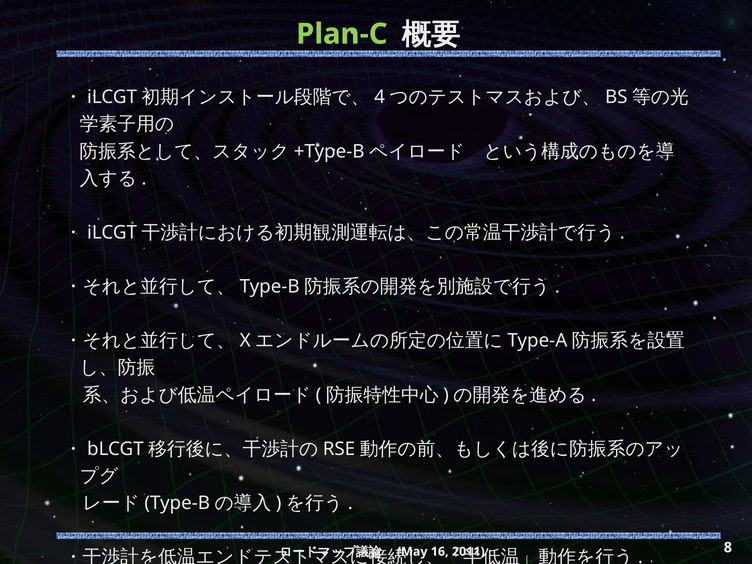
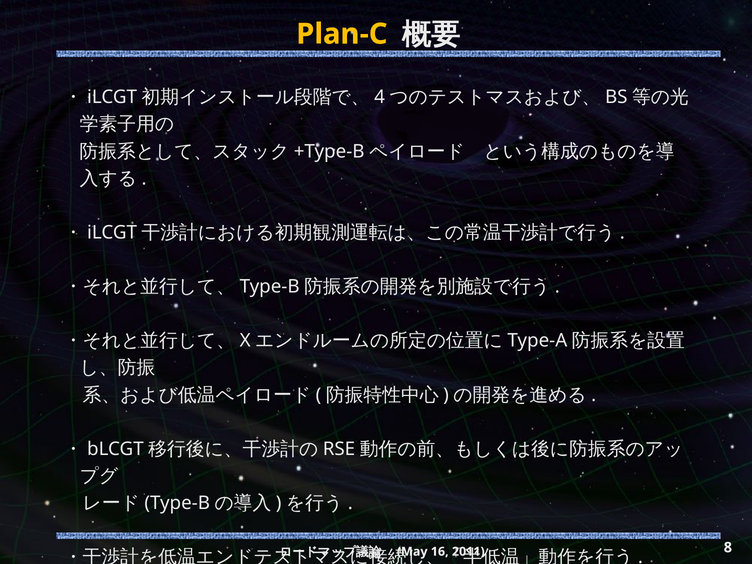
Plan-C colour: light green -> yellow
